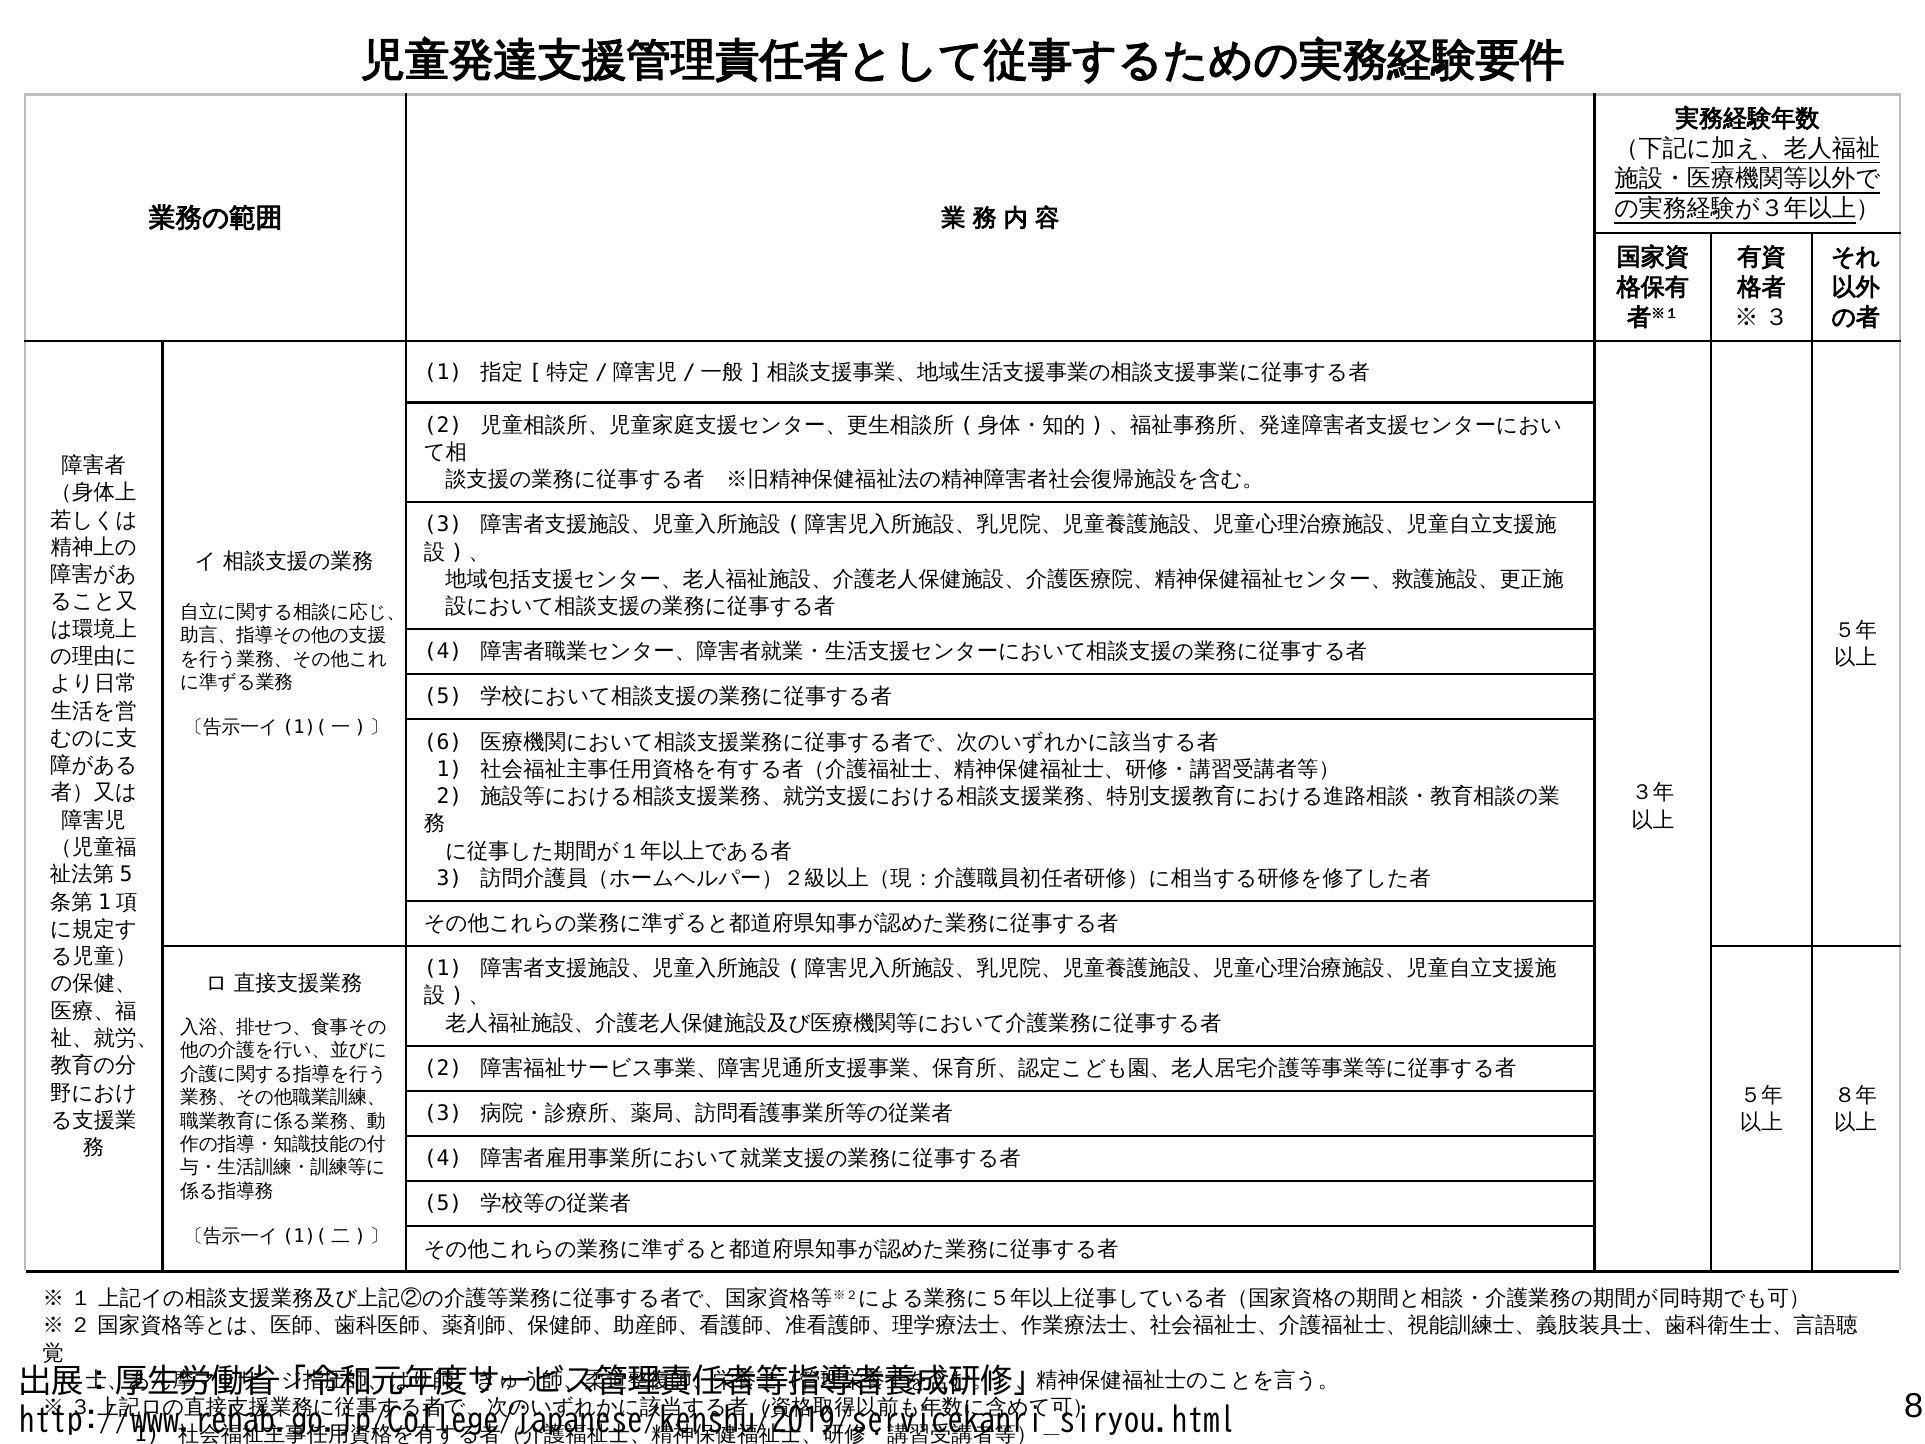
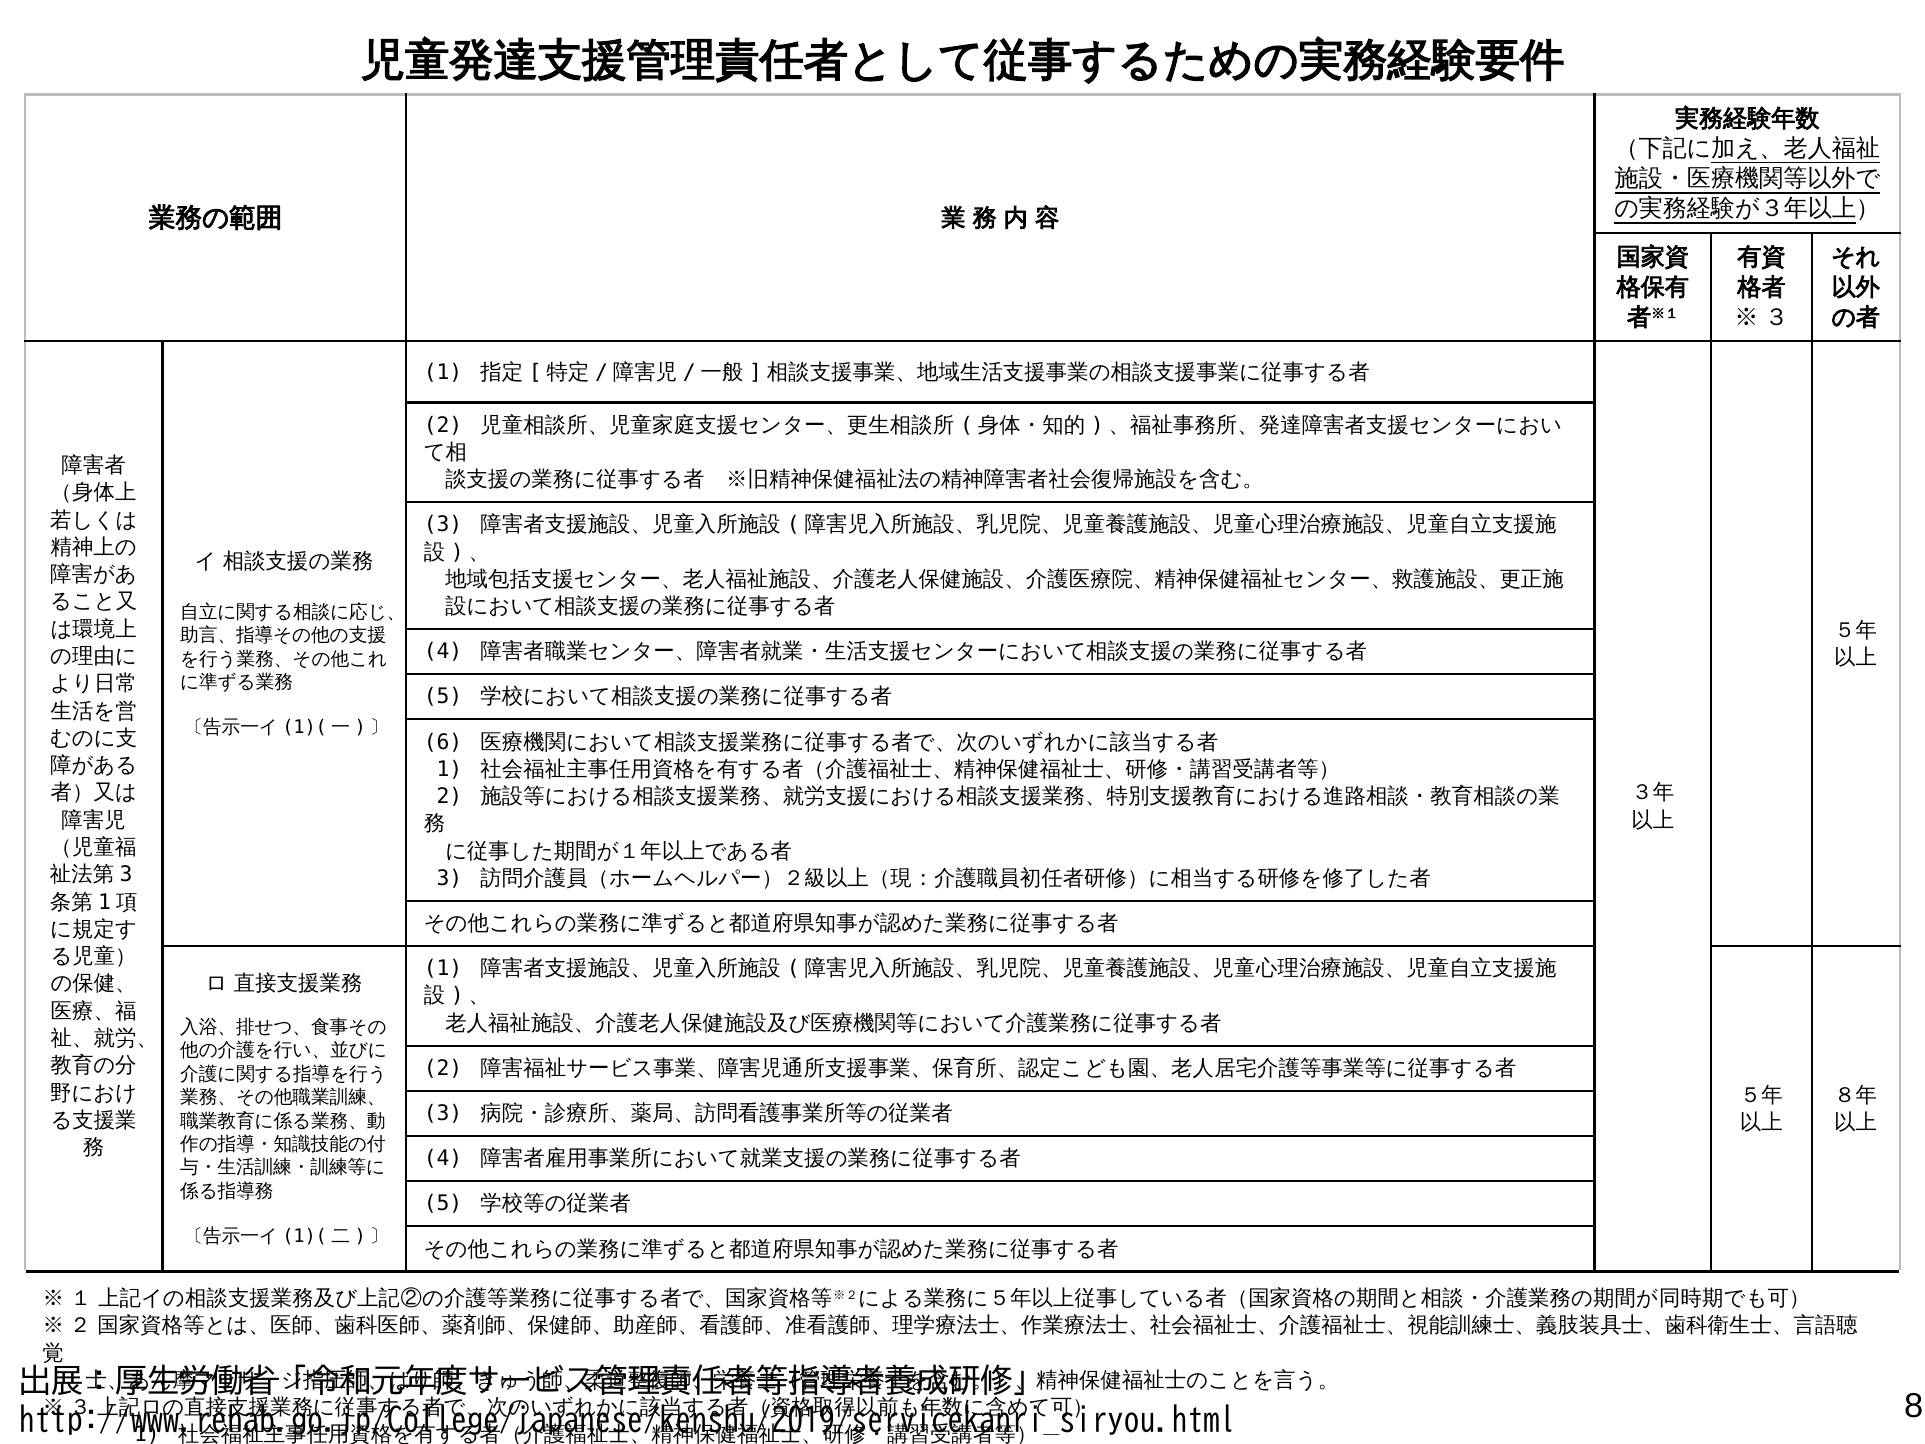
5 at (126, 875): 5 -> 3
